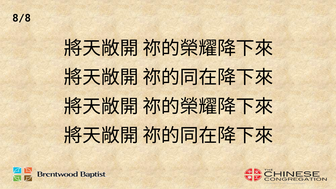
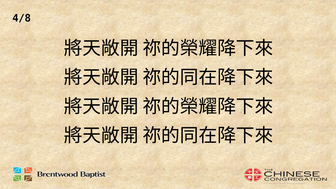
8/8: 8/8 -> 4/8
